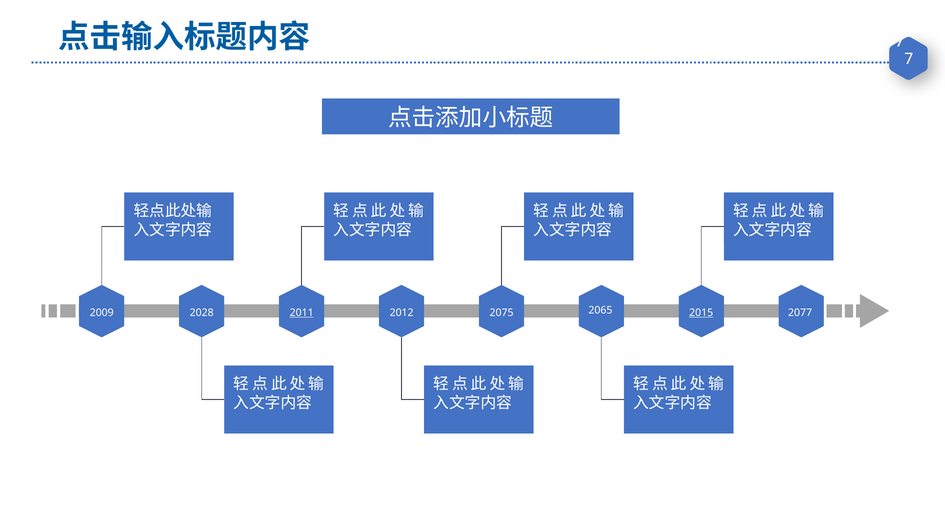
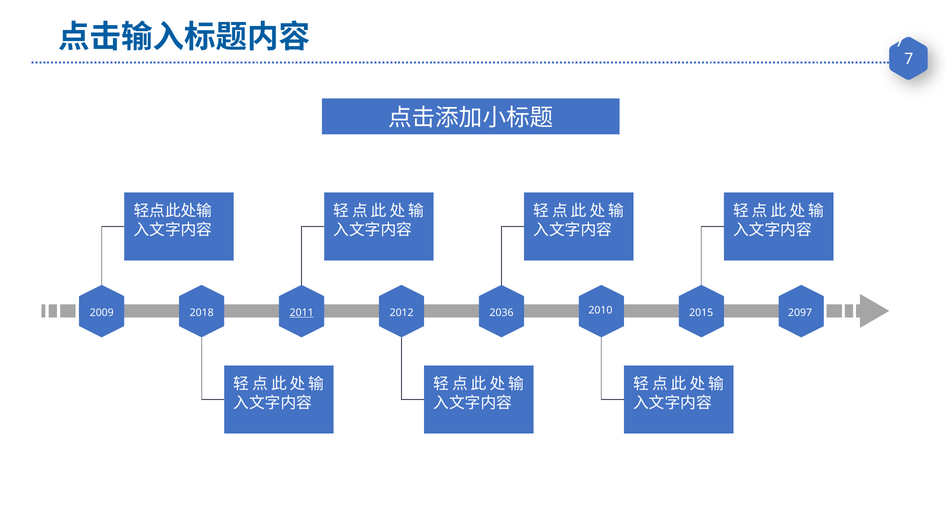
2065: 2065 -> 2010
2028: 2028 -> 2018
2075: 2075 -> 2036
2015 underline: present -> none
2077: 2077 -> 2097
